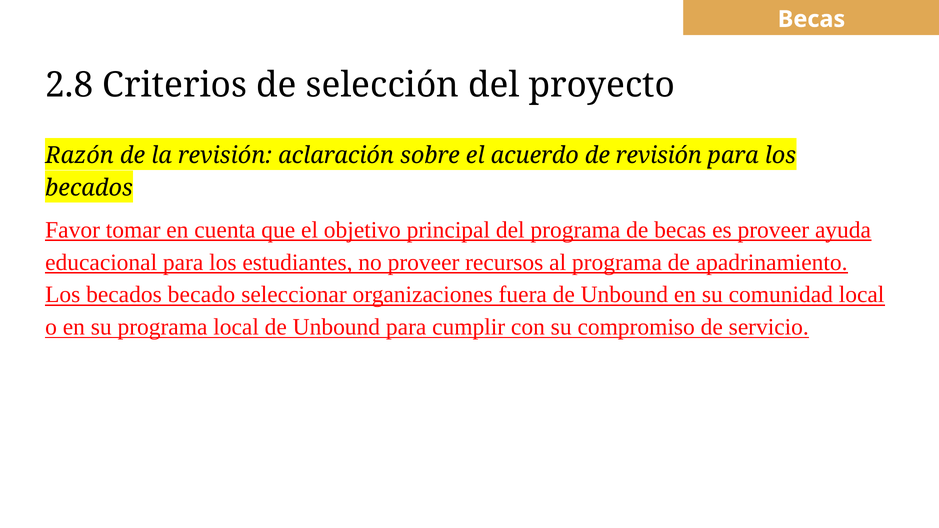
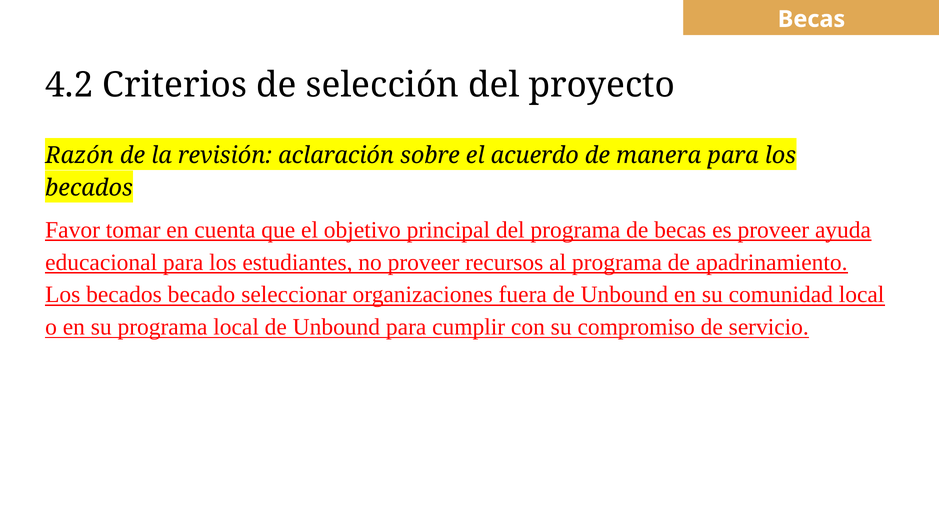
2.8: 2.8 -> 4.2
de revisión: revisión -> manera
